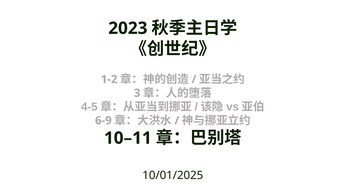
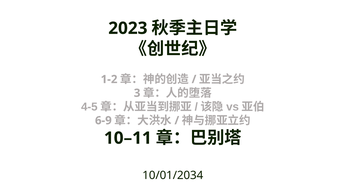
10/01/2025: 10/01/2025 -> 10/01/2034
